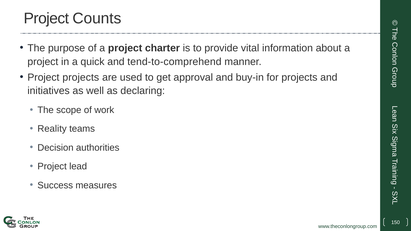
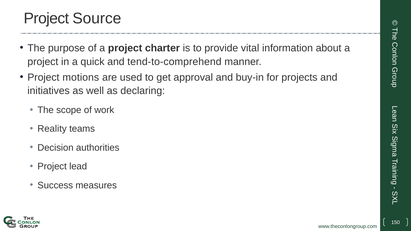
Counts: Counts -> Source
Project projects: projects -> motions
